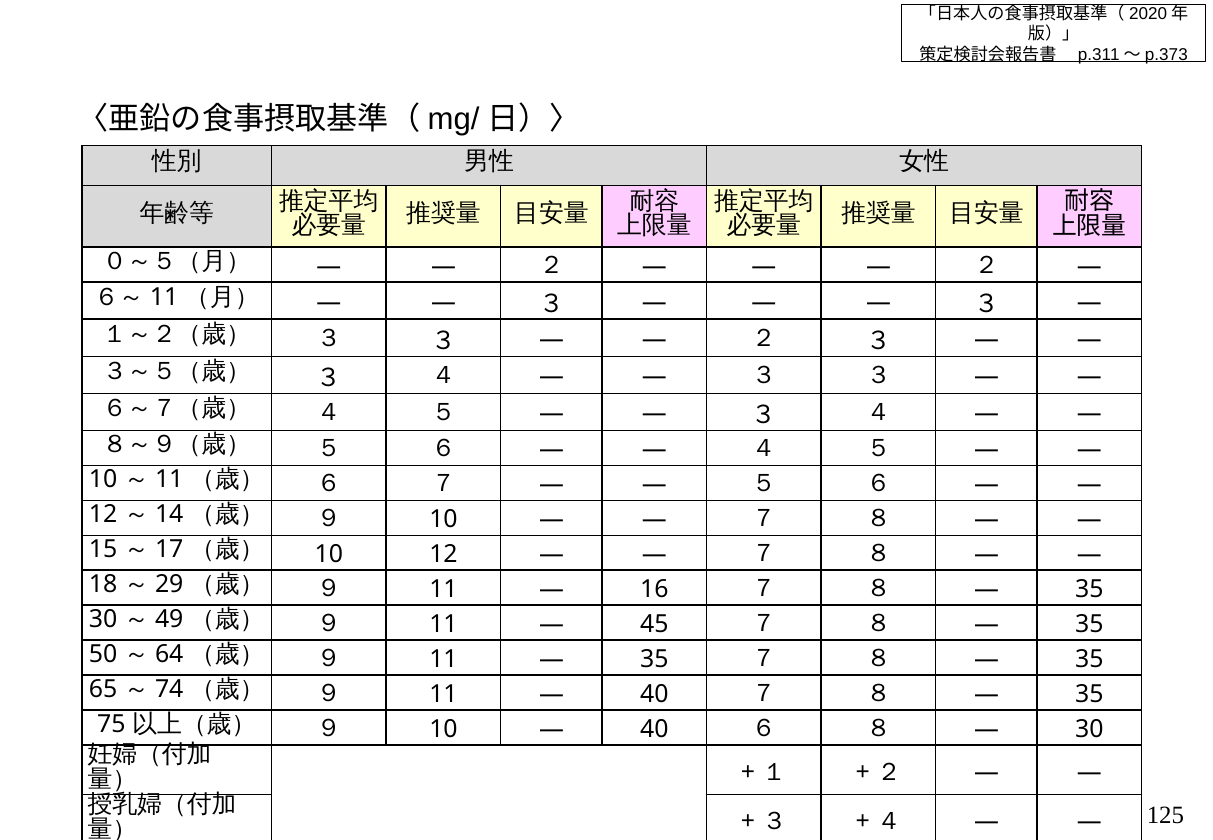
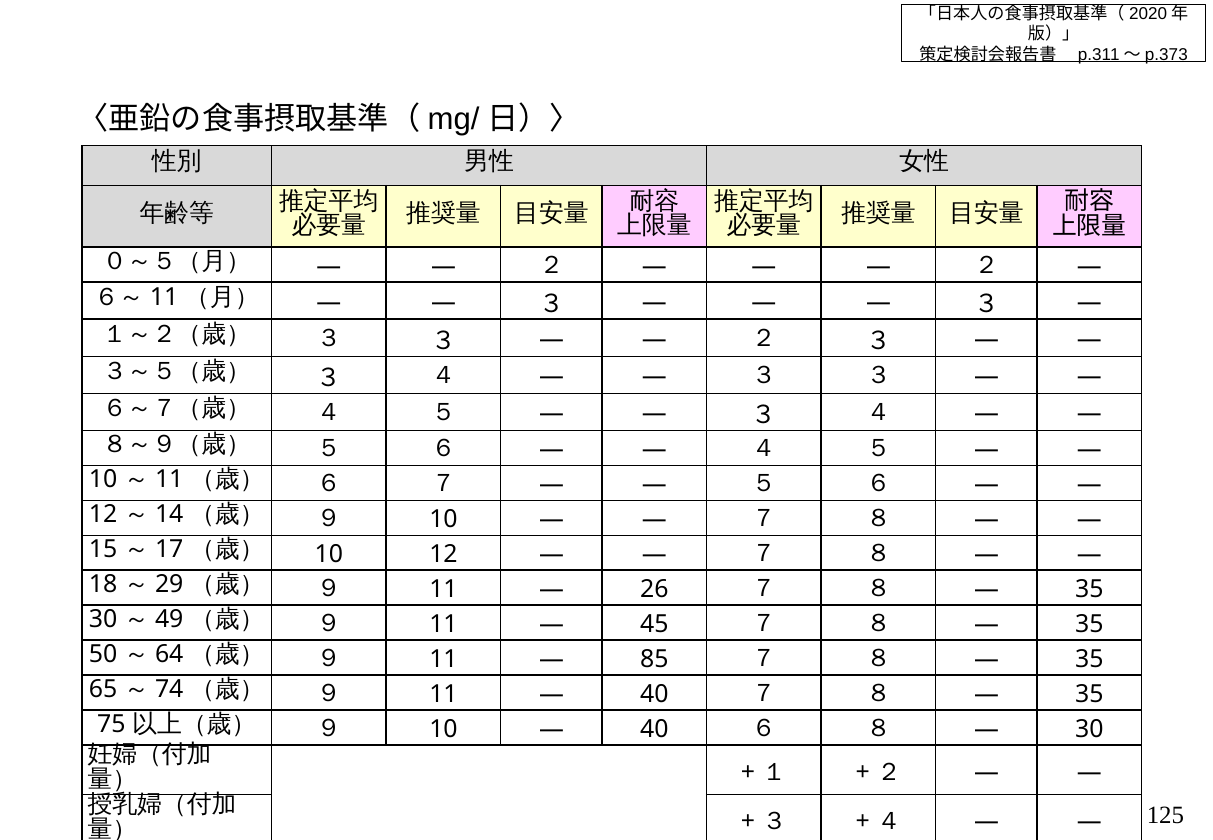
16: 16 -> 26
35 at (654, 659): 35 -> 85
